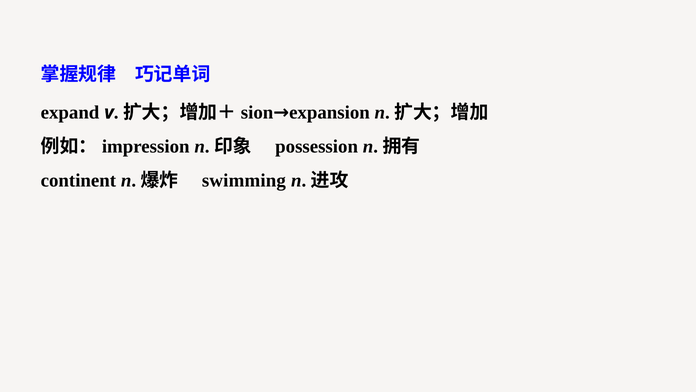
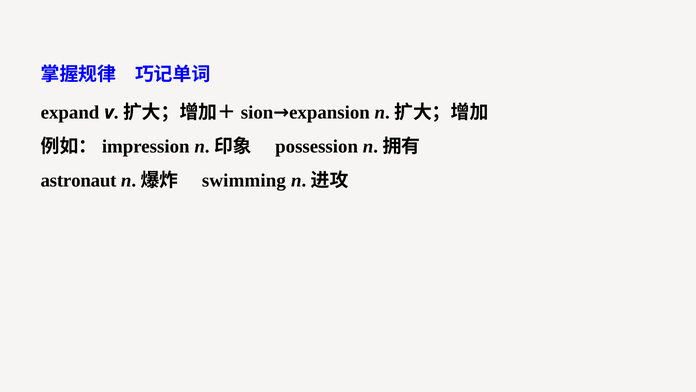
continent: continent -> astronaut
